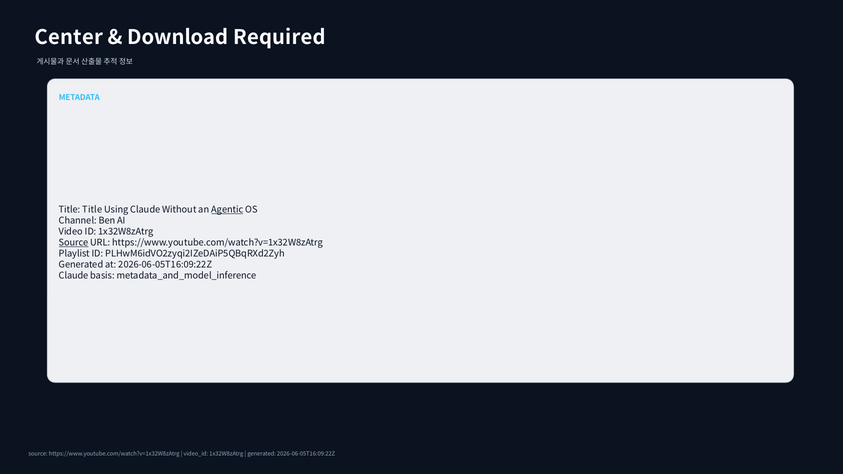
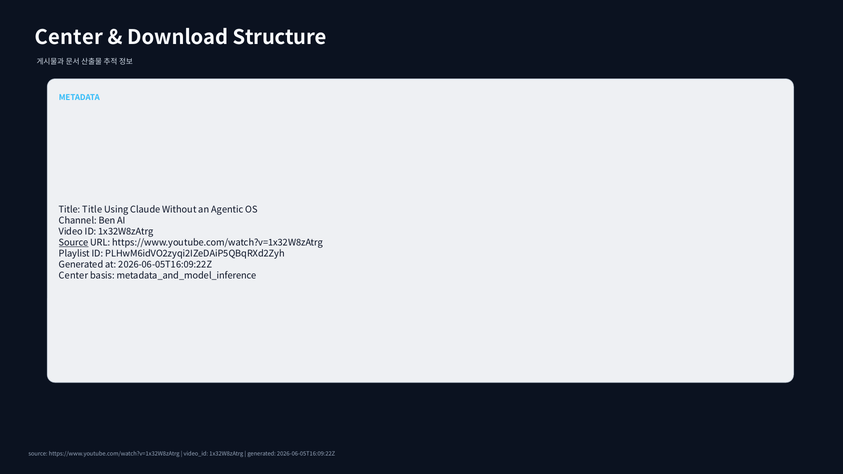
Required: Required -> Structure
Agentic underline: present -> none
Claude at (74, 276): Claude -> Center
